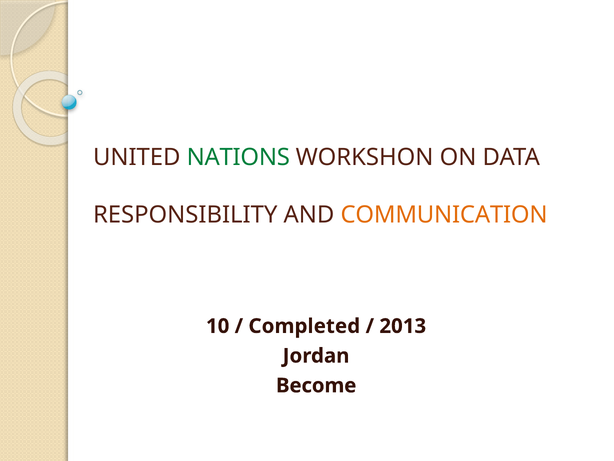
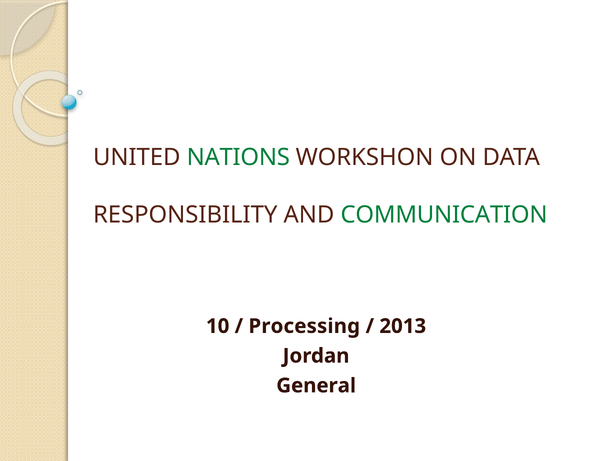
COMMUNICATION colour: orange -> green
Completed: Completed -> Processing
Become: Become -> General
